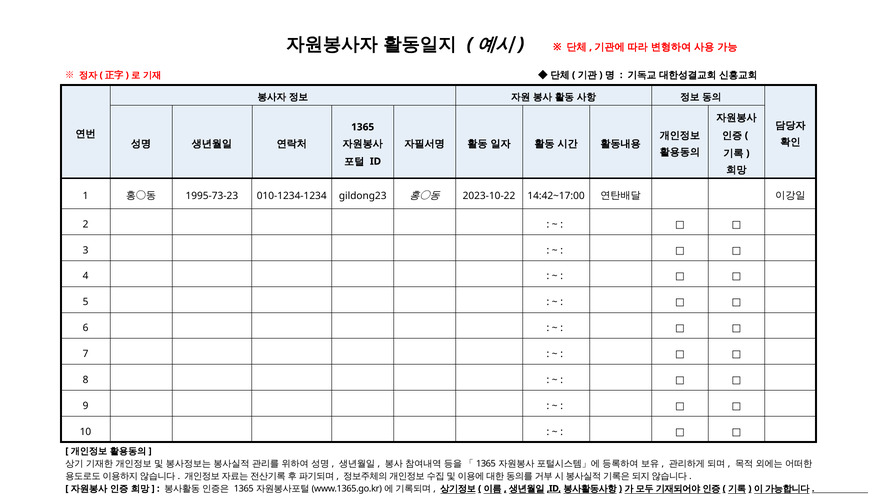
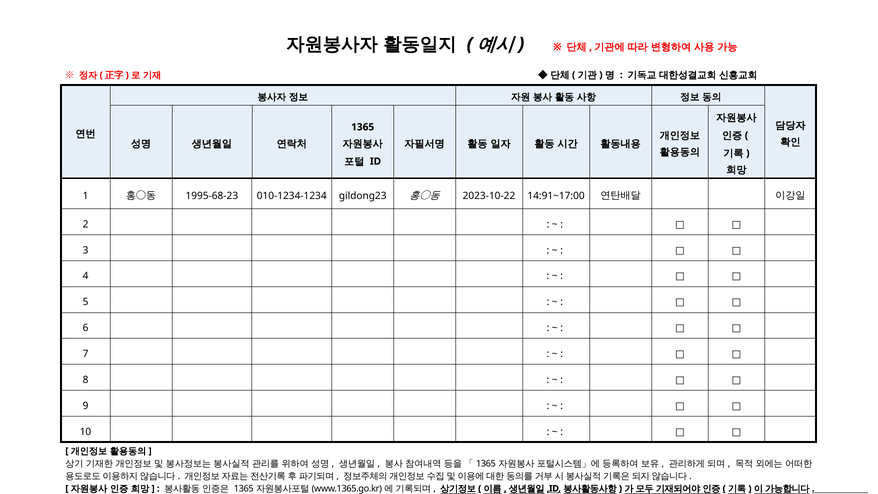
1995-73-23: 1995-73-23 -> 1995-68-23
14:42~17:00: 14:42~17:00 -> 14:91~17:00
